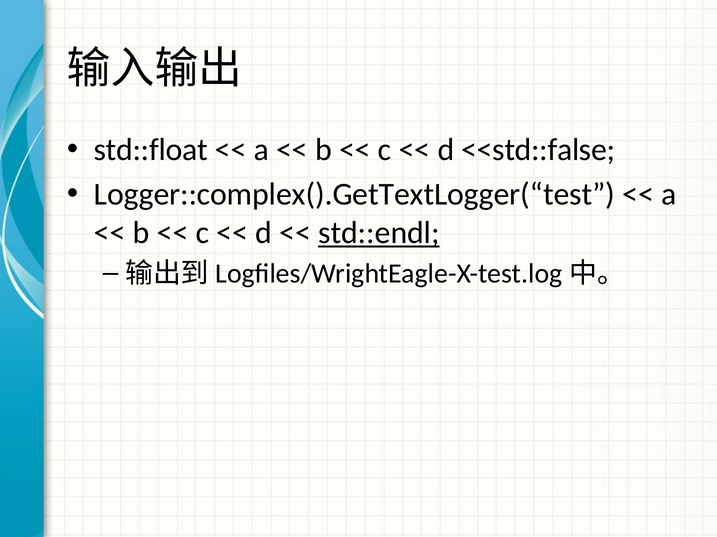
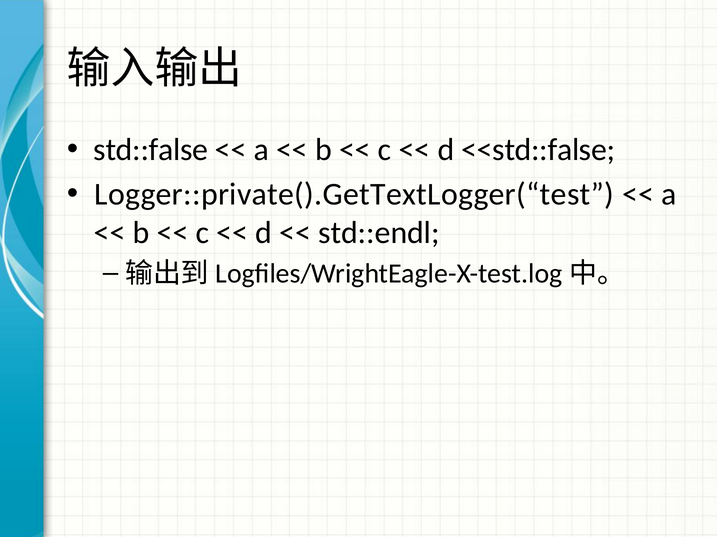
std::float: std::float -> std::false
Logger::complex().GetTextLogger(“test: Logger::complex().GetTextLogger(“test -> Logger::private().GetTextLogger(“test
std::endl underline: present -> none
